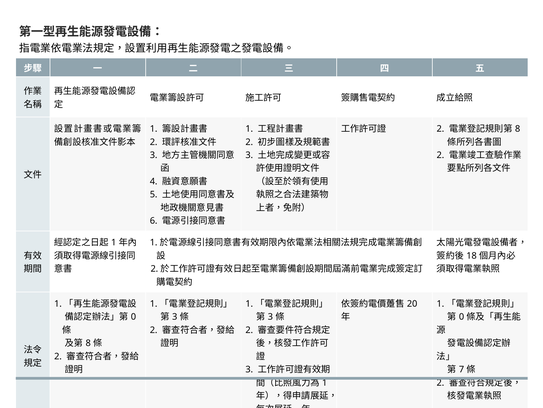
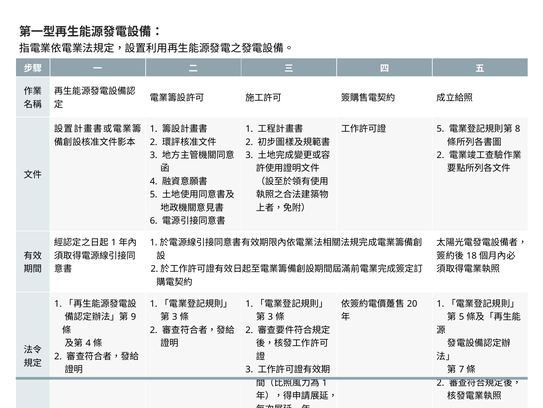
2 at (440, 129): 2 -> 5
0 at (133, 316): 0 -> 9
0 at (462, 316): 0 -> 5
8 at (88, 343): 8 -> 4
